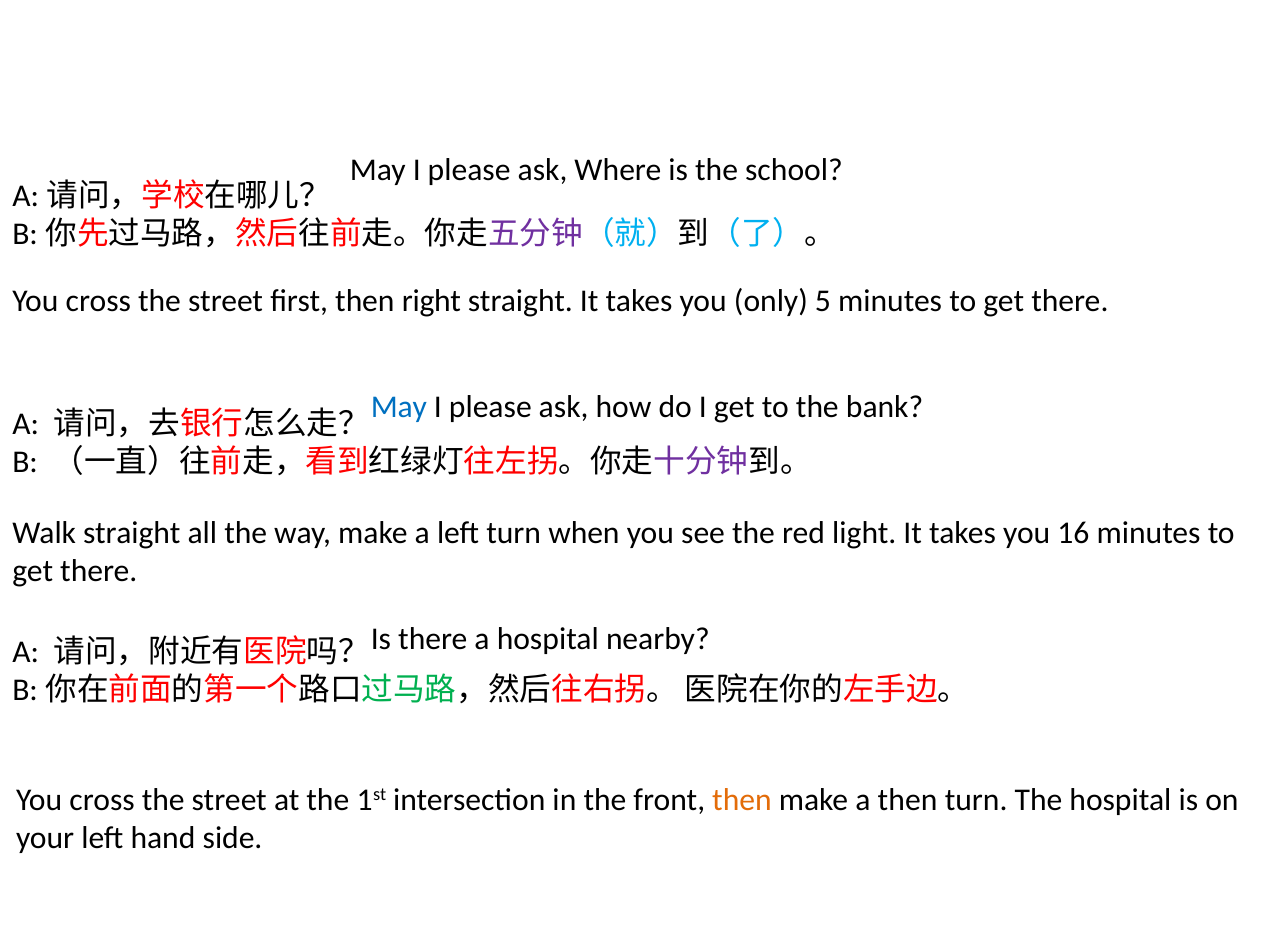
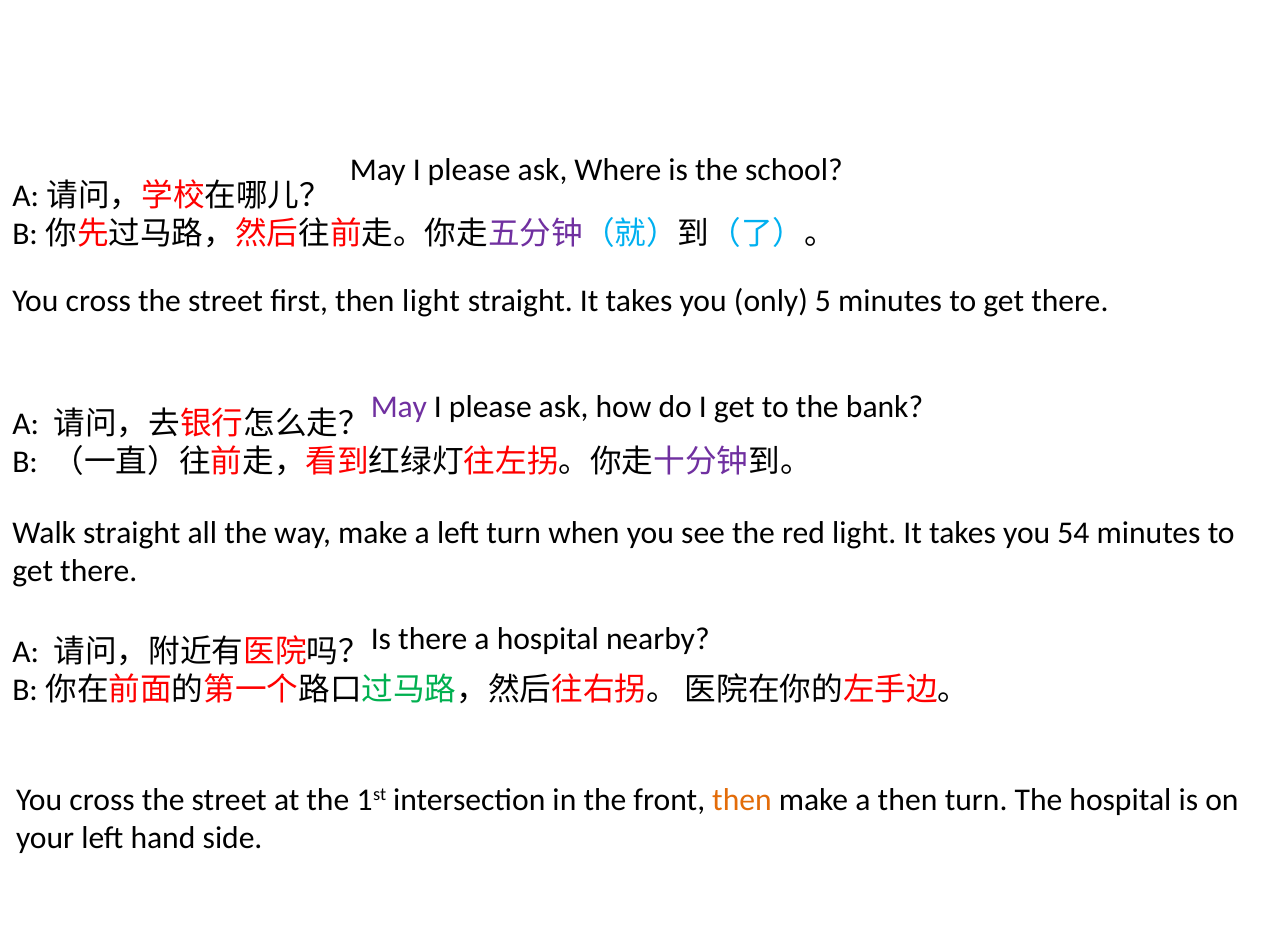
then right: right -> light
May at (399, 407) colour: blue -> purple
16: 16 -> 54
